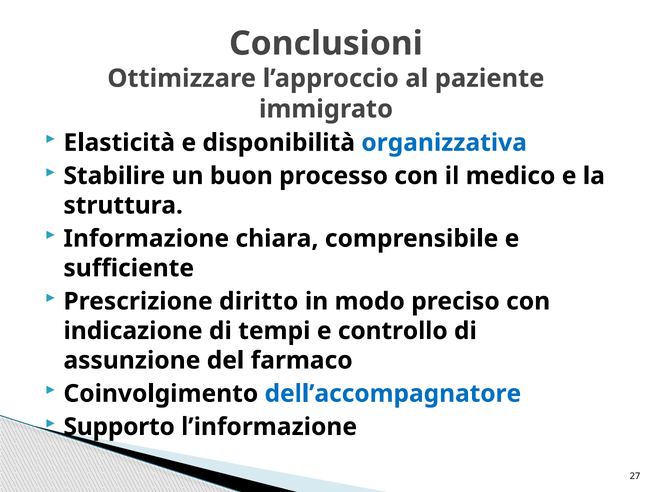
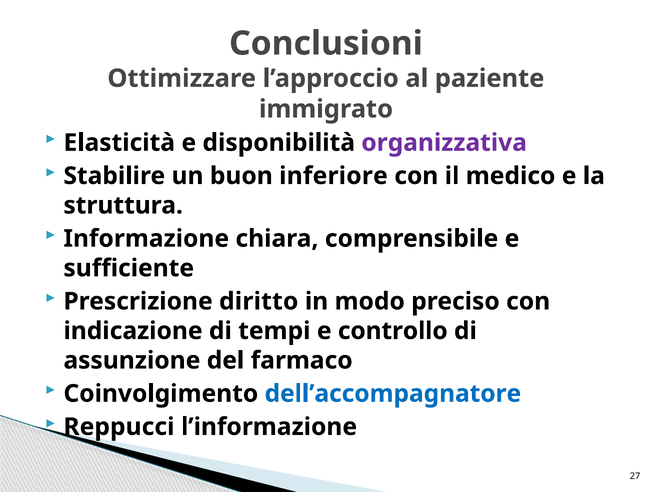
organizzativa colour: blue -> purple
processo: processo -> inferiore
Supporto: Supporto -> Reppucci
